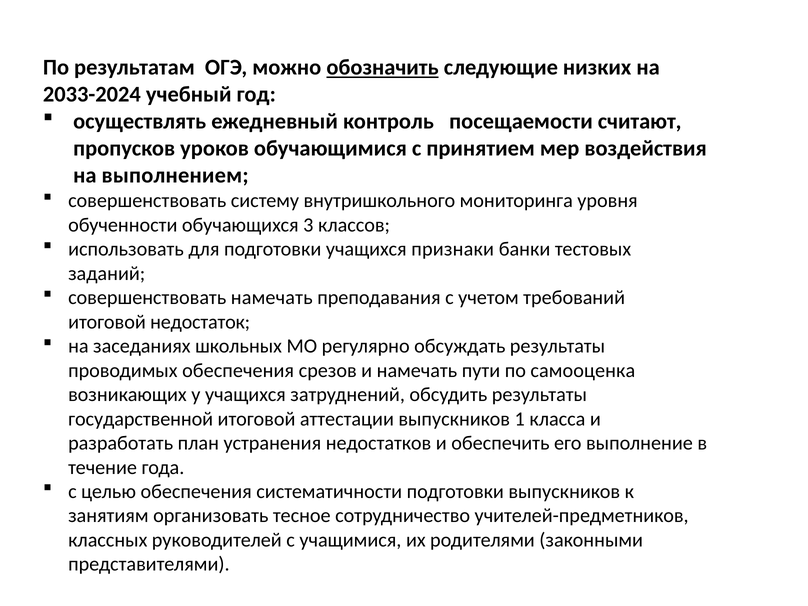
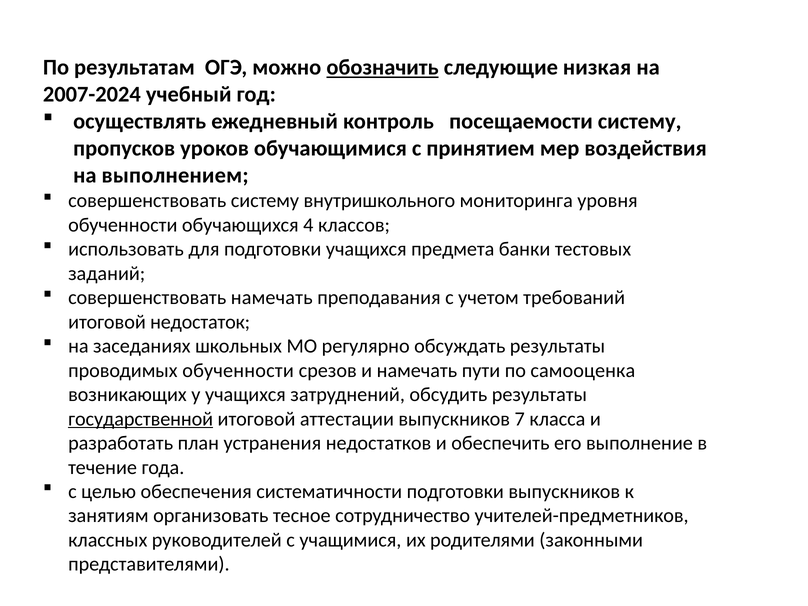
низких: низких -> низкая
2033-2024: 2033-2024 -> 2007-2024
посещаемости считают: считают -> систему
3: 3 -> 4
признаки: признаки -> предмета
проводимых обеспечения: обеспечения -> обученности
государственной underline: none -> present
1: 1 -> 7
